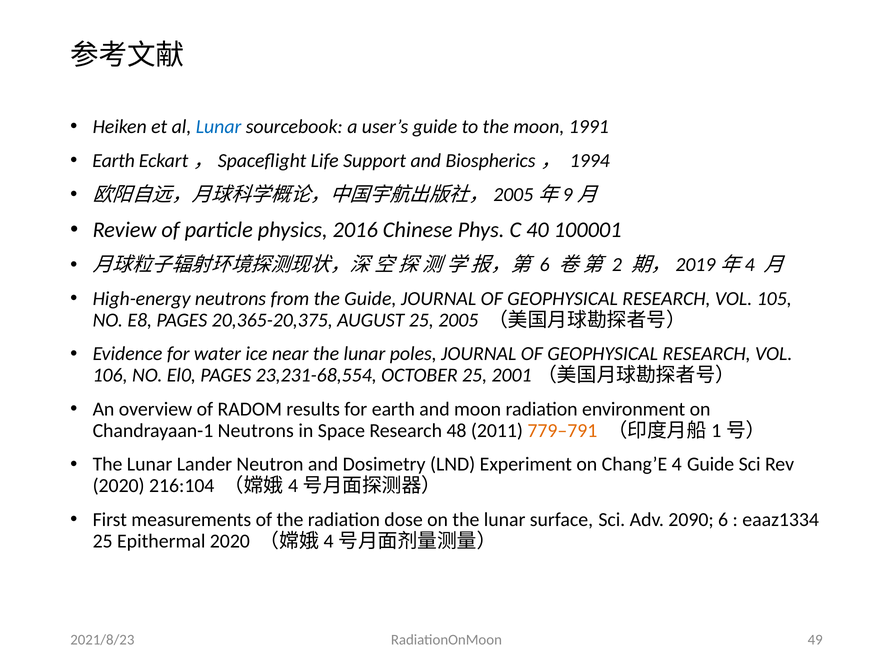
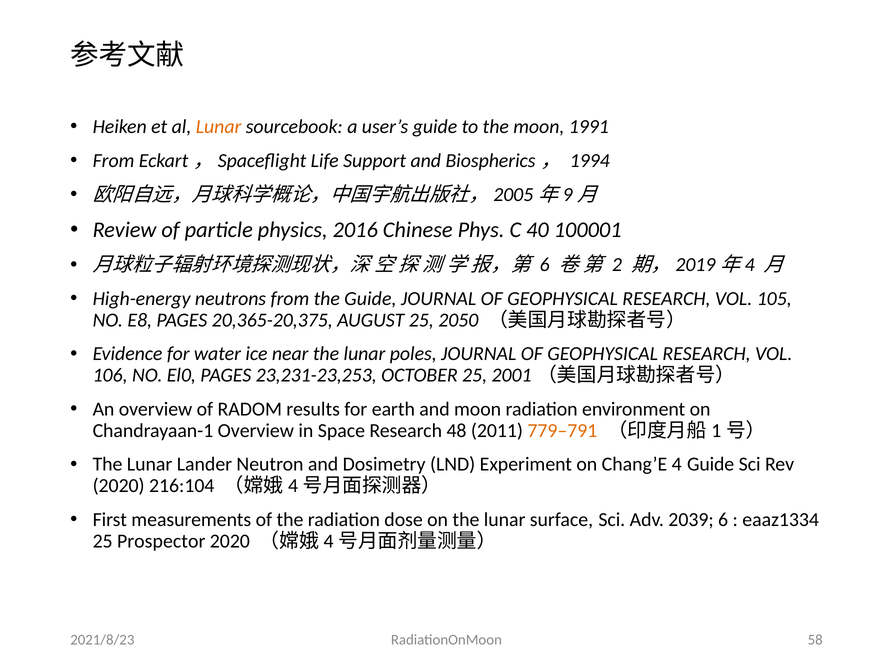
Lunar at (219, 127) colour: blue -> orange
Earth at (114, 161): Earth -> From
2005: 2005 -> 2050
23,231-68,554: 23,231-68,554 -> 23,231-23,253
Chandrayaan-1 Neutrons: Neutrons -> Overview
2090: 2090 -> 2039
Epithermal: Epithermal -> Prospector
49: 49 -> 58
